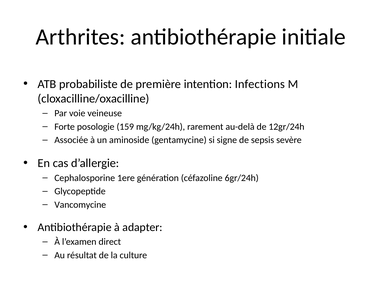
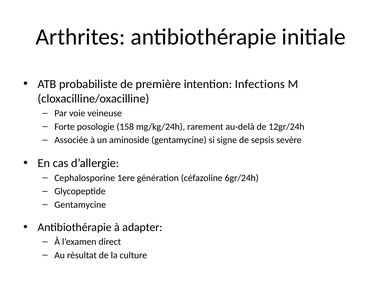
159: 159 -> 158
Vancomycine at (80, 205): Vancomycine -> Gentamycine
